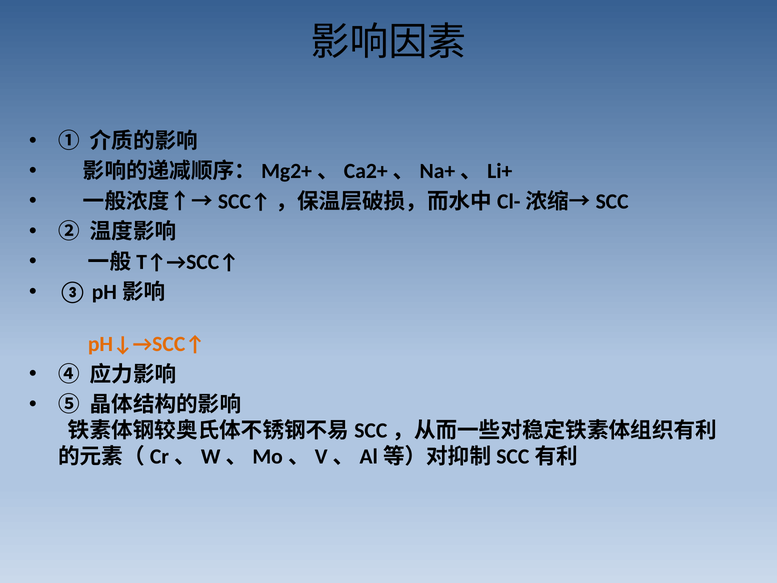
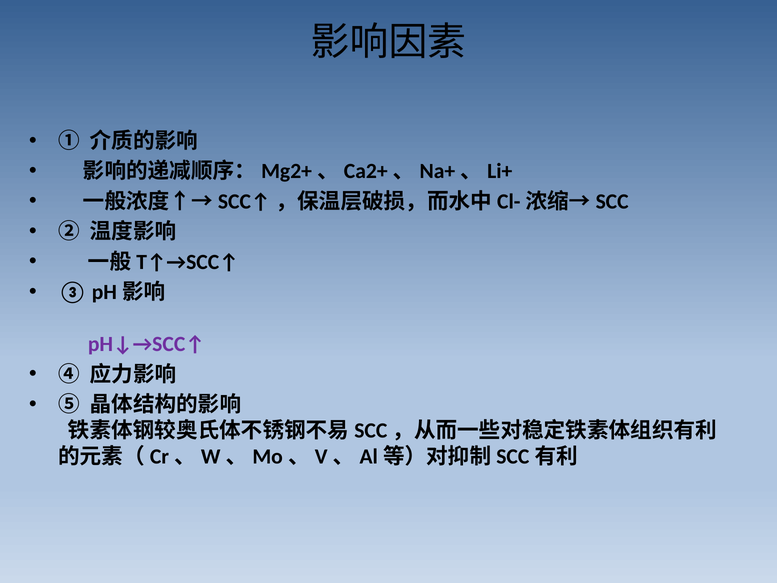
pH↓→SCC↑ colour: orange -> purple
